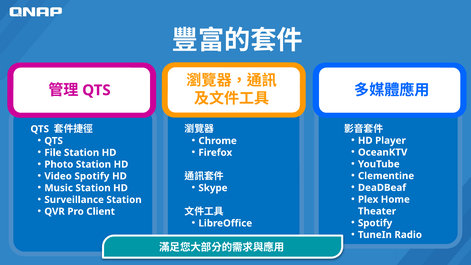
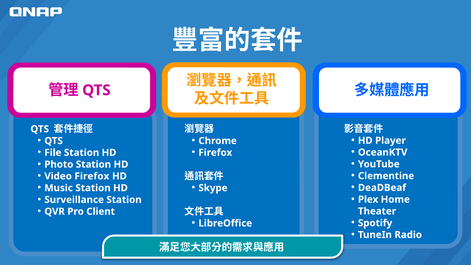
Video Spotify: Spotify -> Firefox
